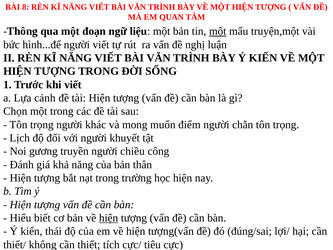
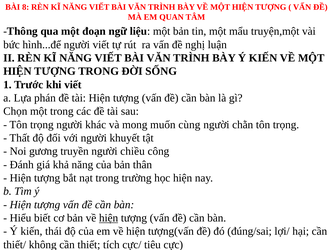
một at (218, 31) underline: present -> none
cảnh: cảnh -> phán
điểm: điểm -> cùng
Lịch: Lịch -> Thất
